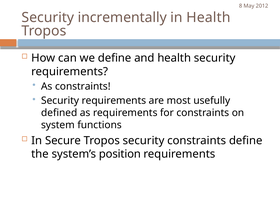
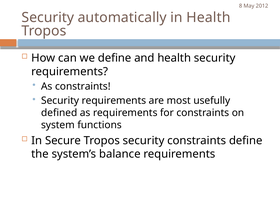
incrementally: incrementally -> automatically
position: position -> balance
